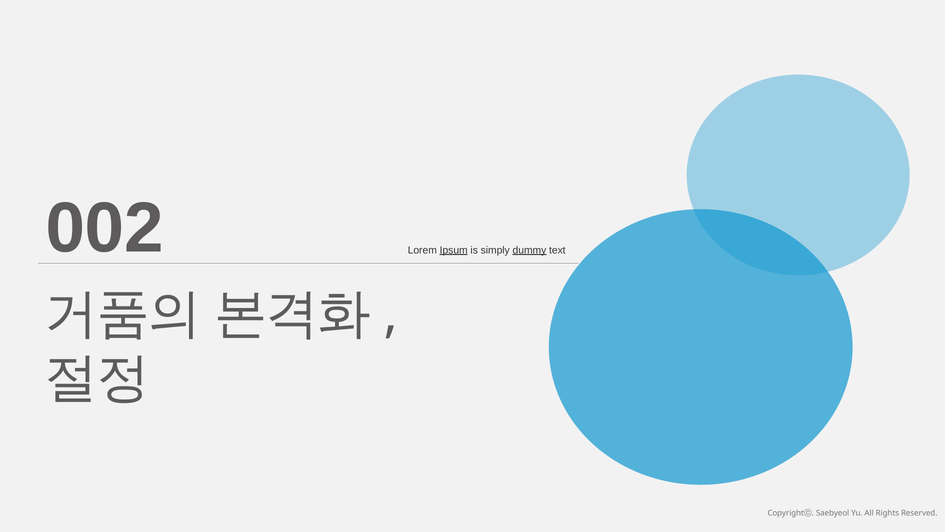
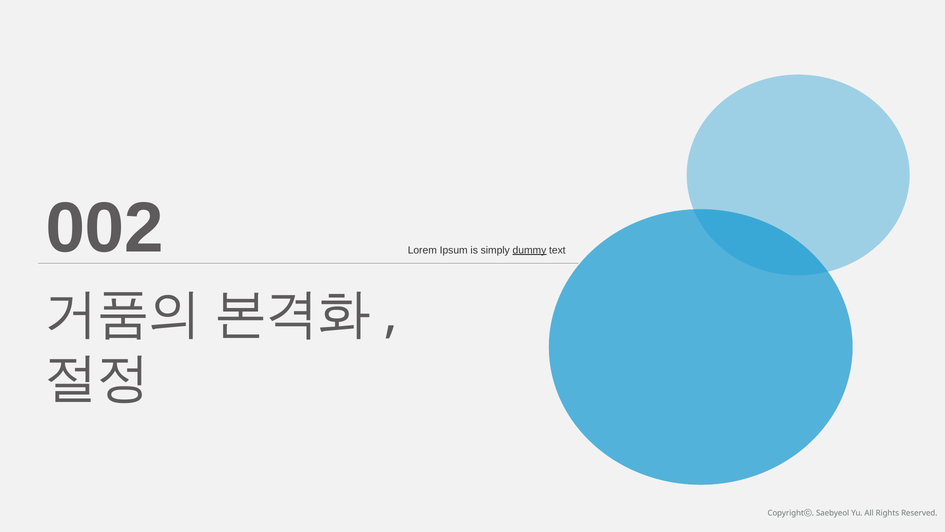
Ipsum underline: present -> none
